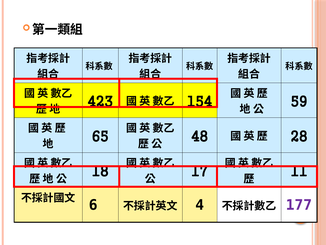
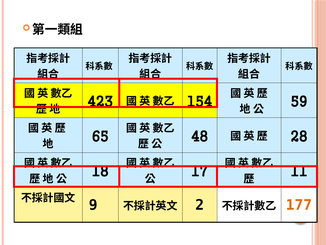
6: 6 -> 9
4: 4 -> 2
177 colour: purple -> orange
